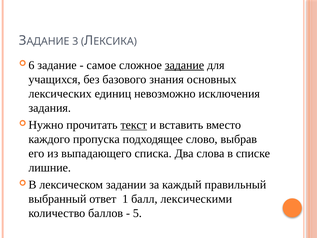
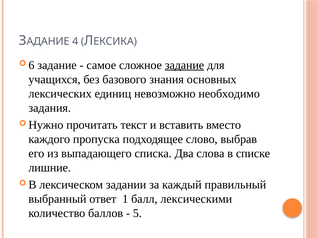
3: 3 -> 4
исключения: исключения -> необходимо
текст underline: present -> none
